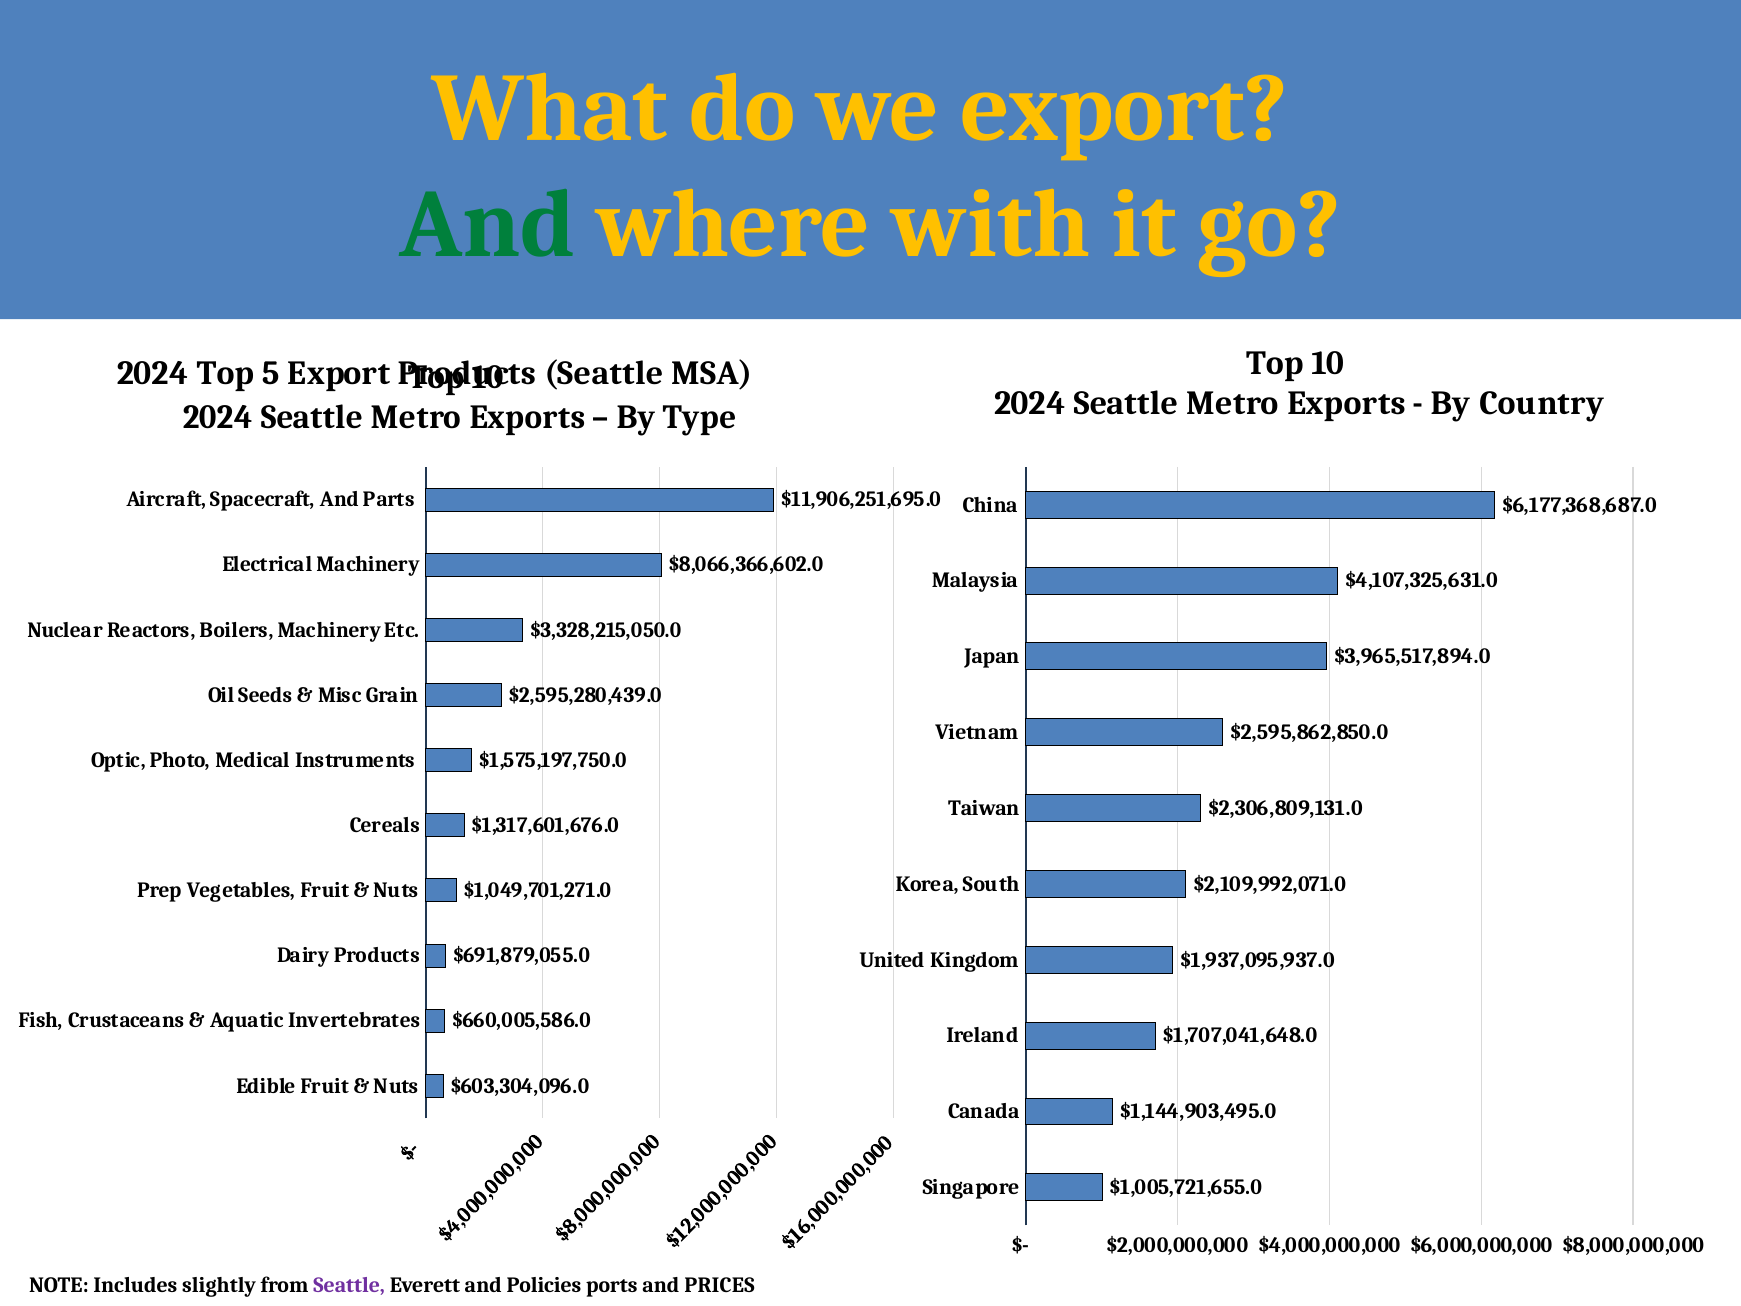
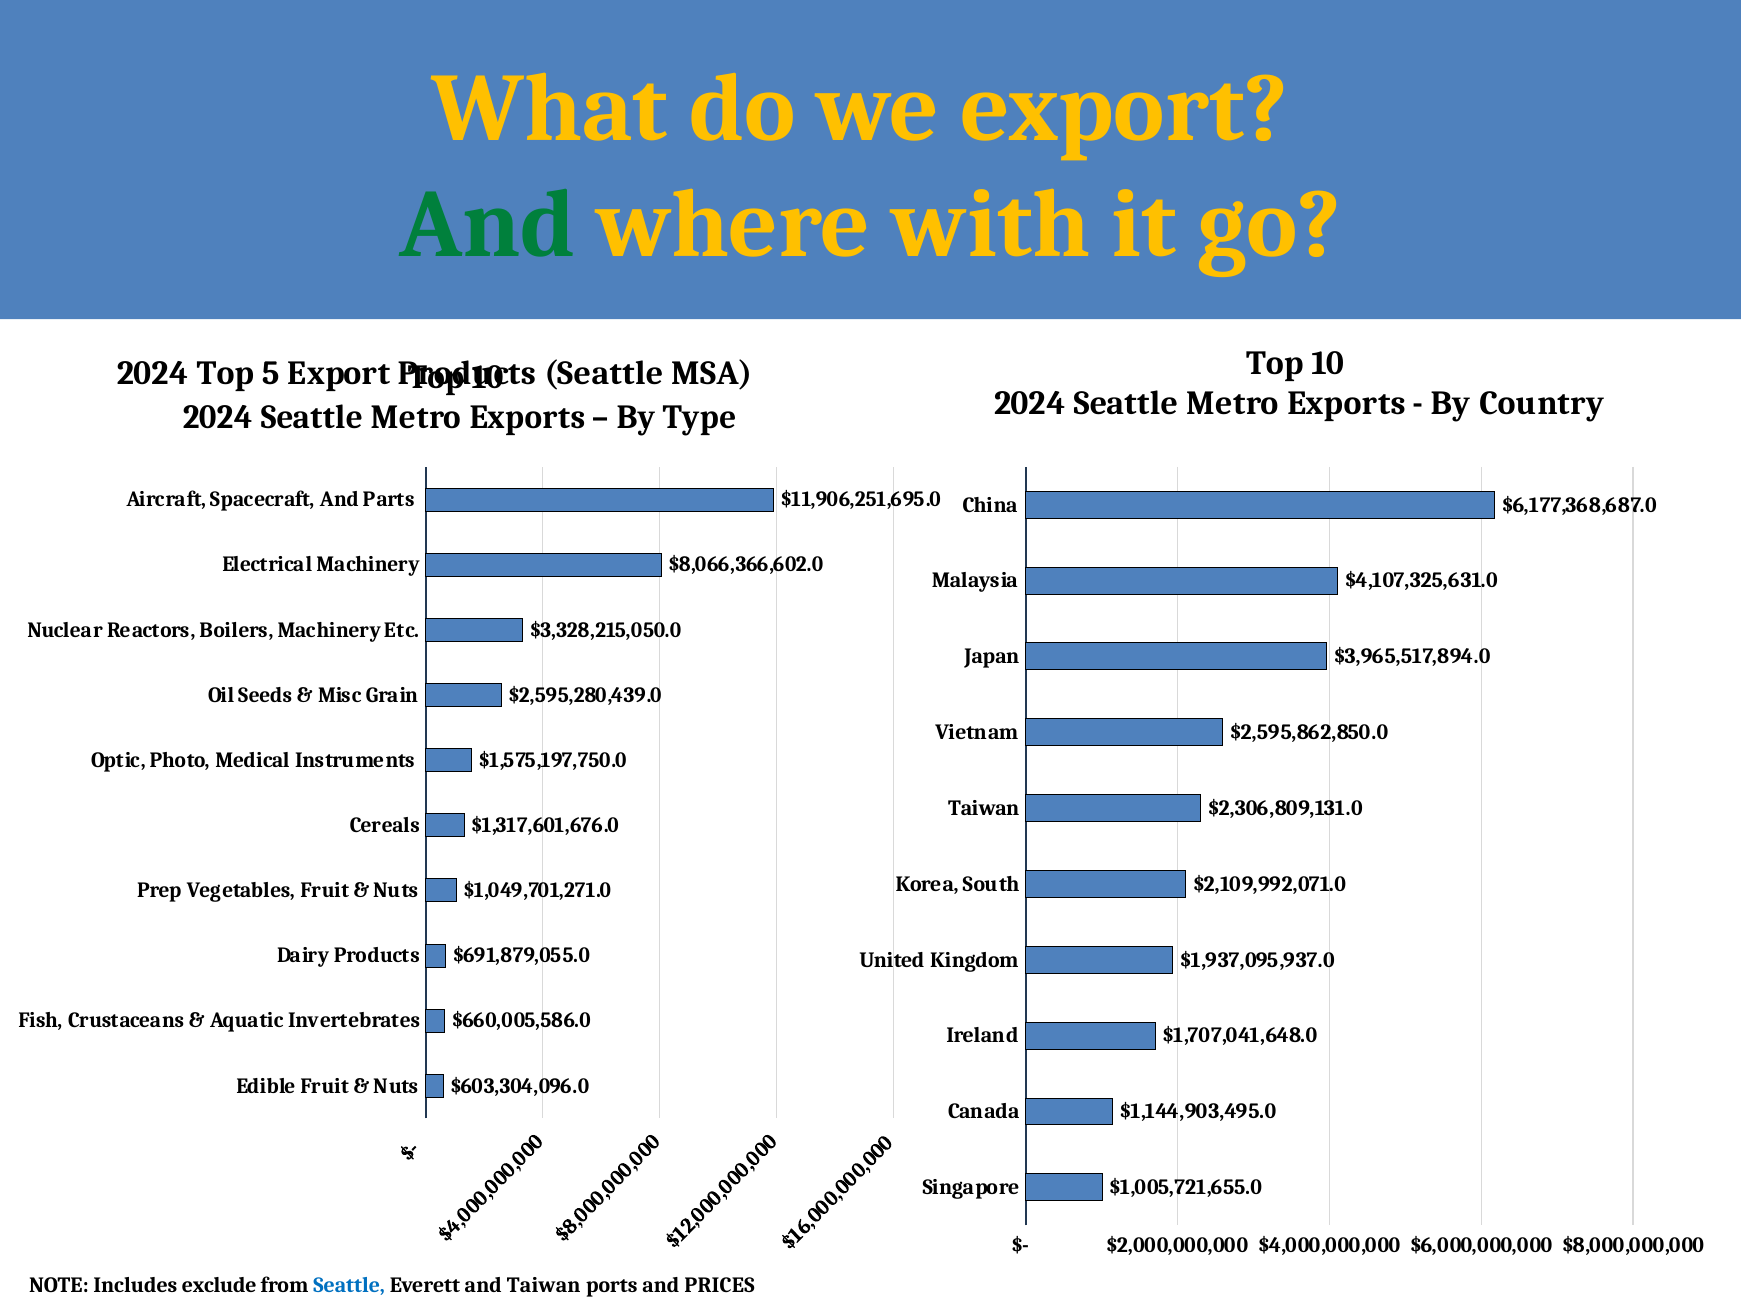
slightly: slightly -> exclude
Seattle at (349, 1285) colour: purple -> blue
and Policies: Policies -> Taiwan
